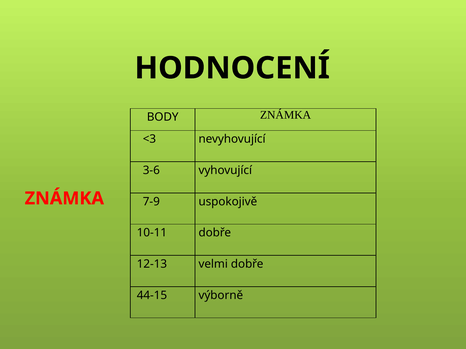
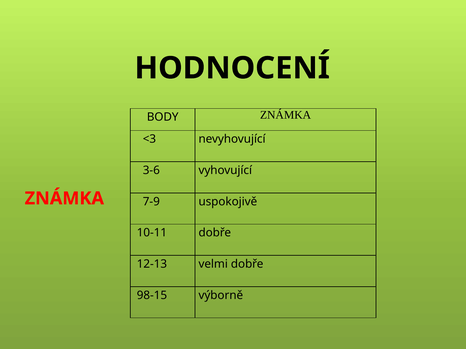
44-15: 44-15 -> 98-15
